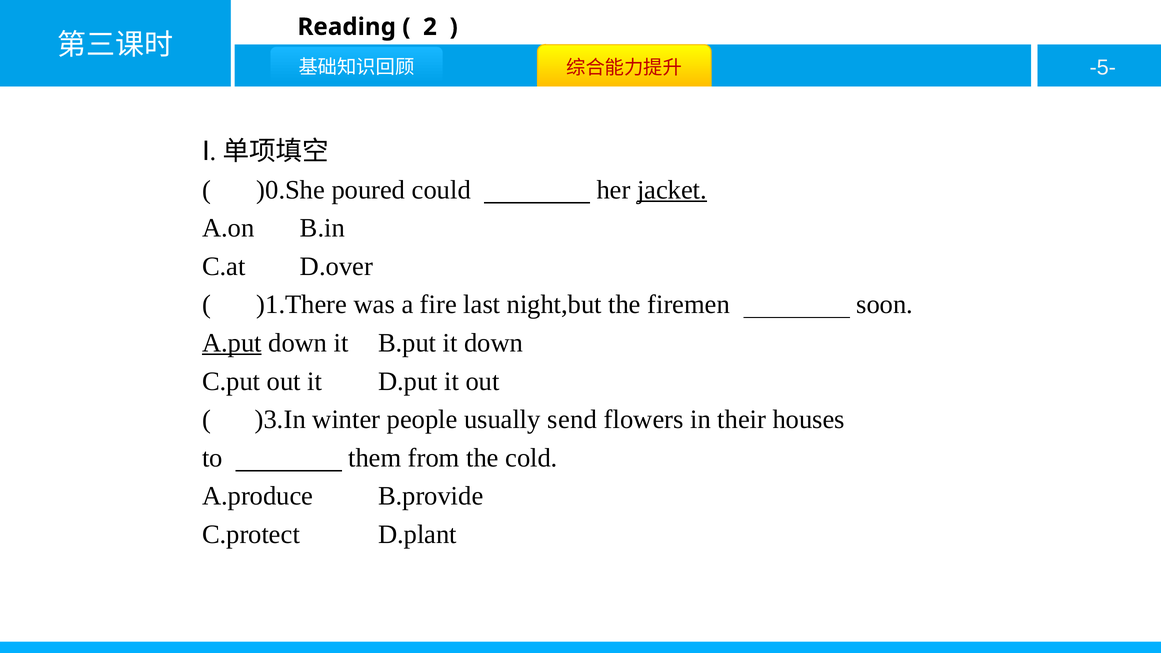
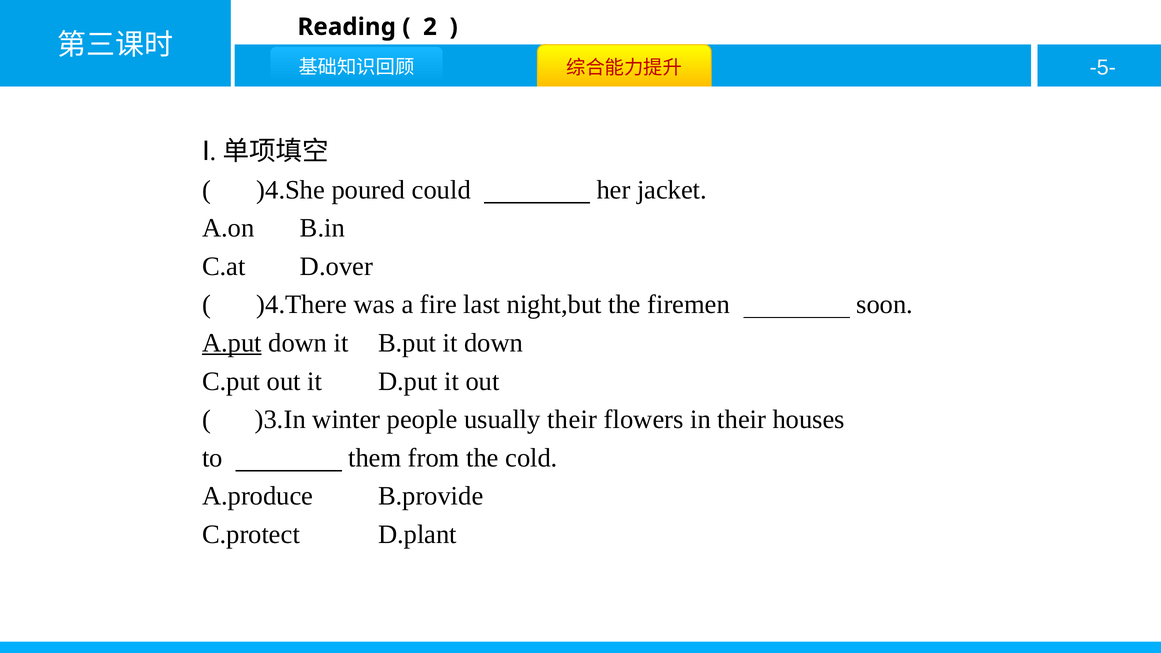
)0.She: )0.She -> )4.She
jacket underline: present -> none
)1.There: )1.There -> )4.There
usually send: send -> their
